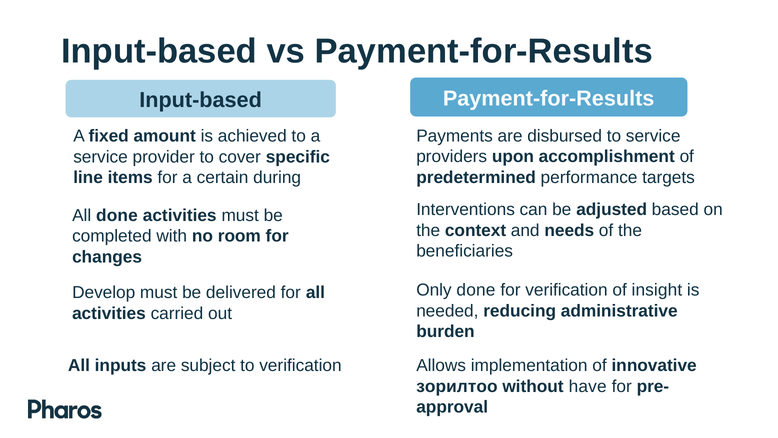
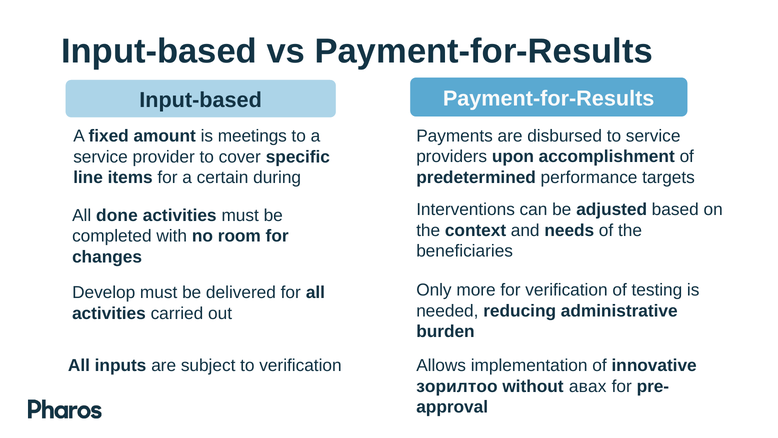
achieved: achieved -> meetings
Only done: done -> more
insight: insight -> testing
have: have -> авах
